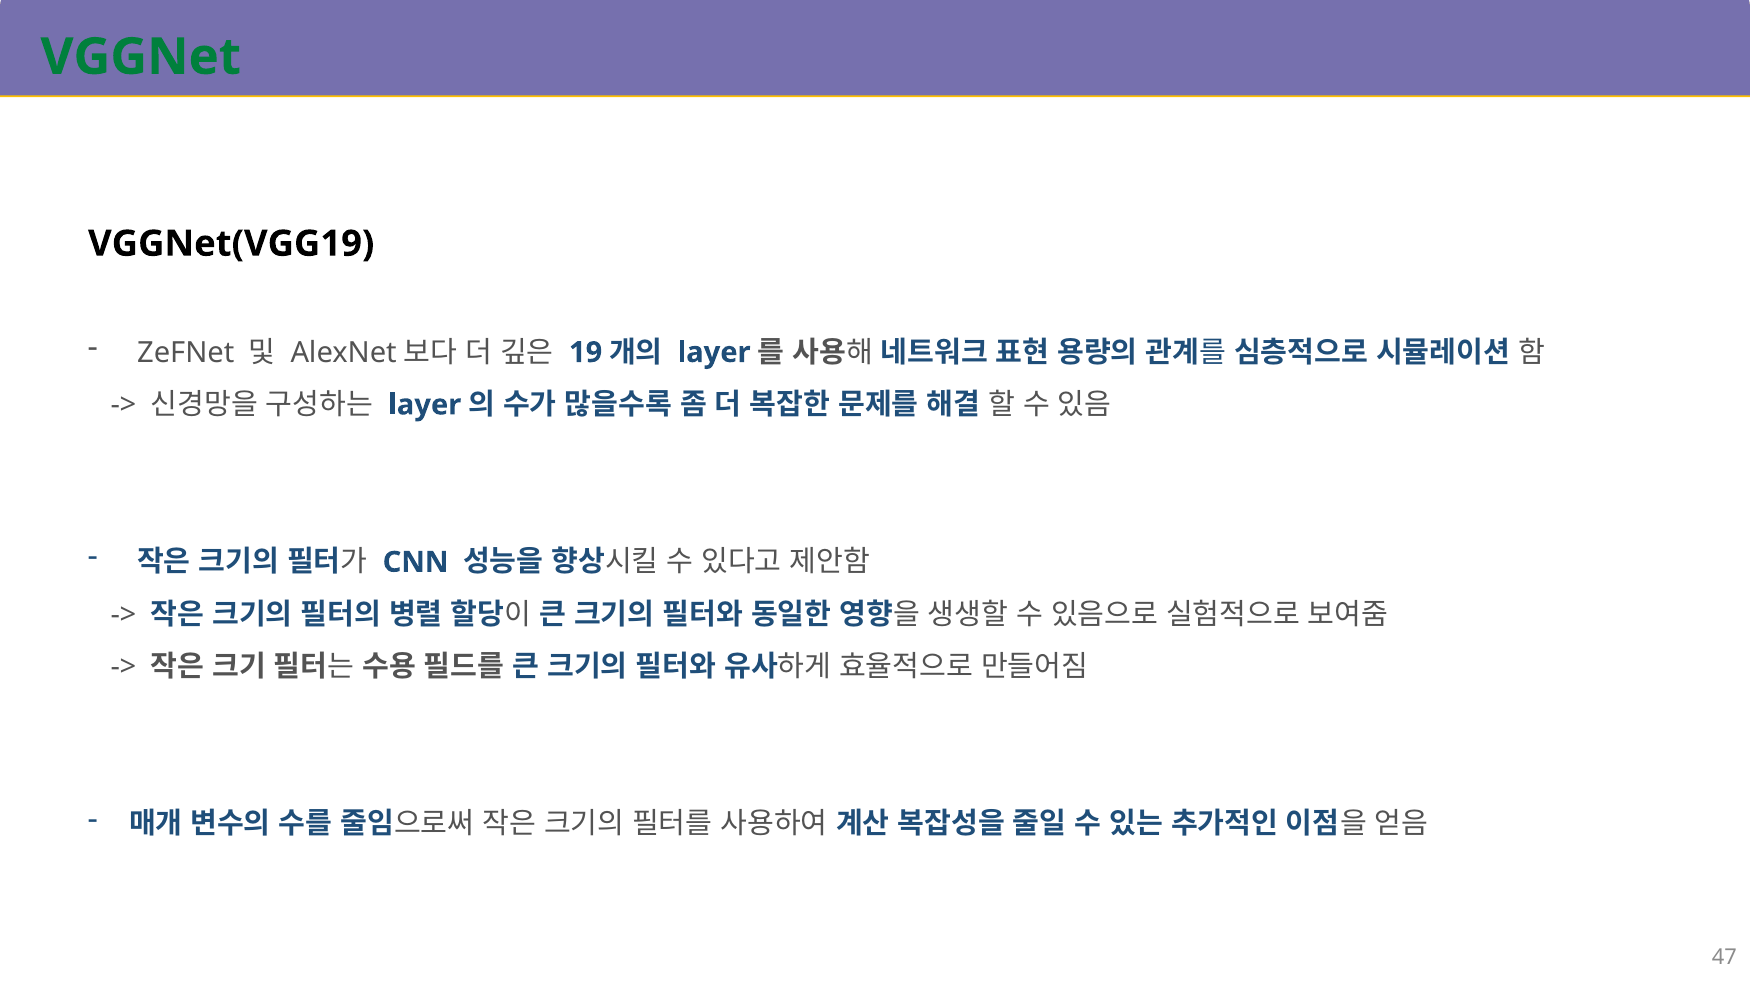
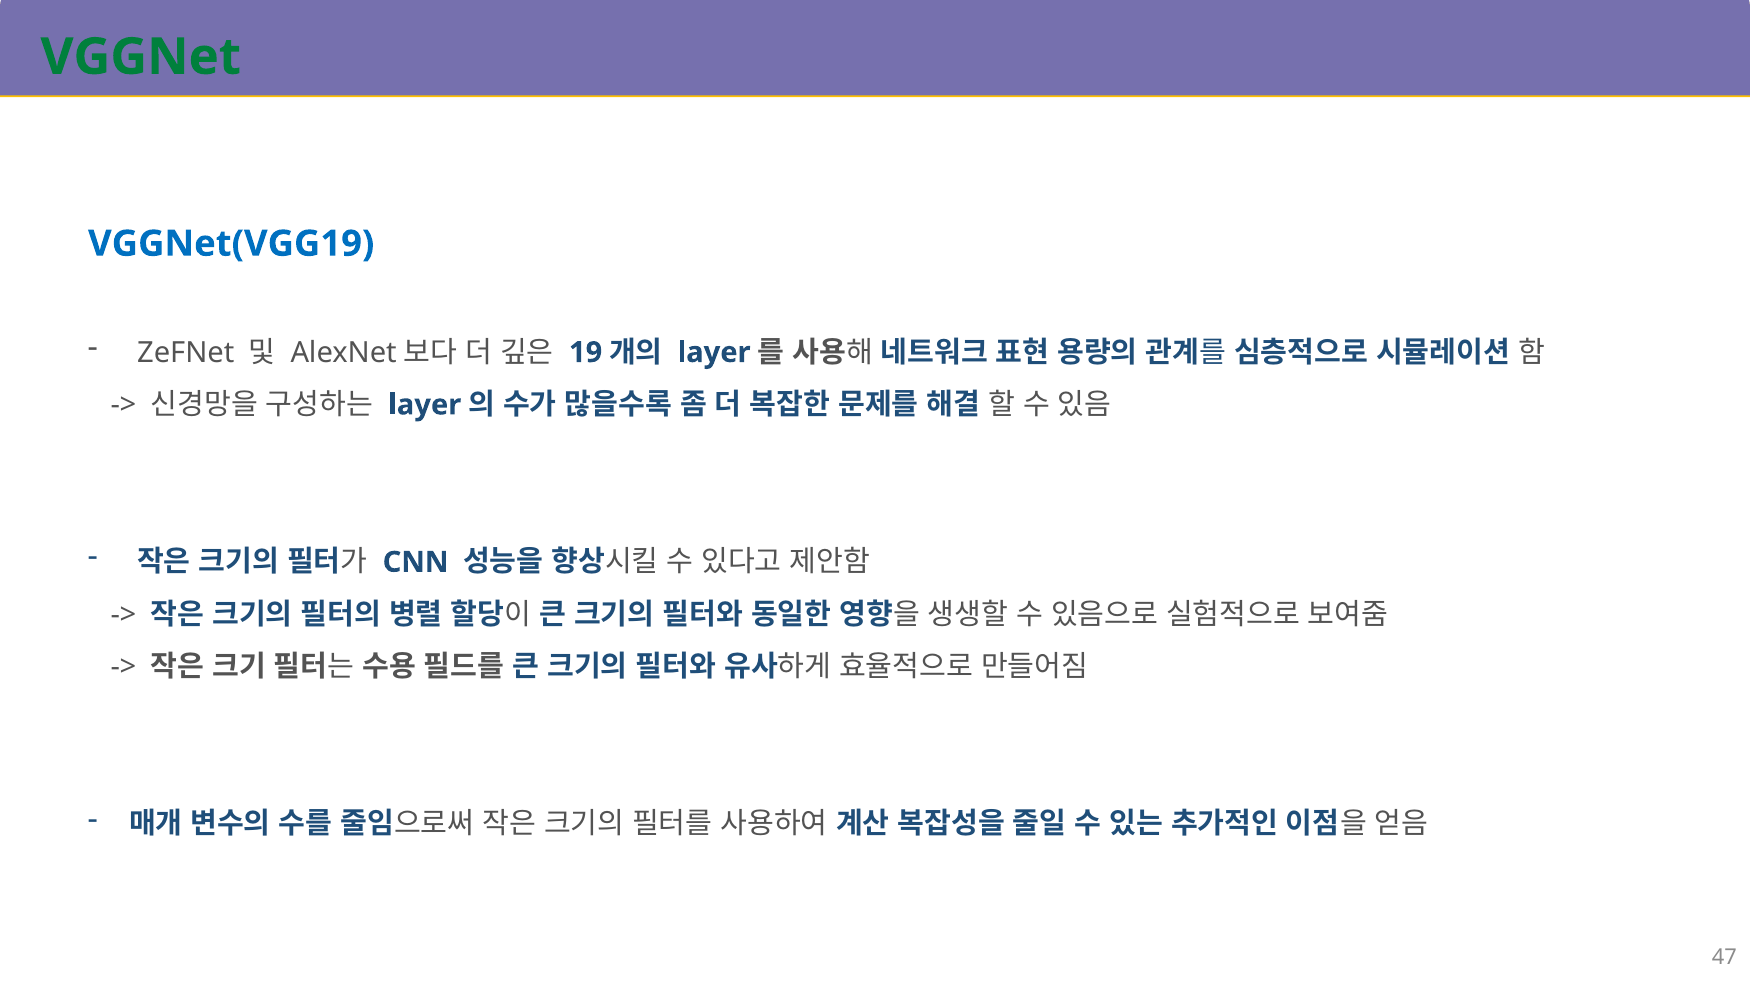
VGGNet(VGG19 colour: black -> blue
